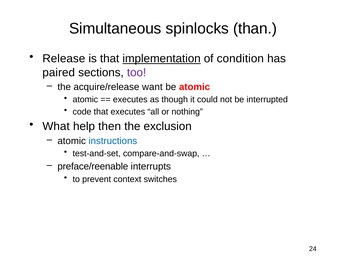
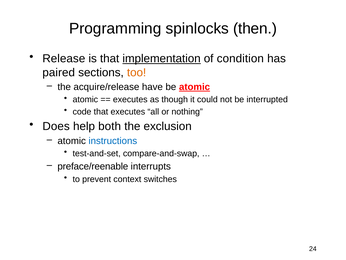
Simultaneous: Simultaneous -> Programming
than: than -> then
too colour: purple -> orange
want: want -> have
atomic at (195, 87) underline: none -> present
What: What -> Does
then: then -> both
